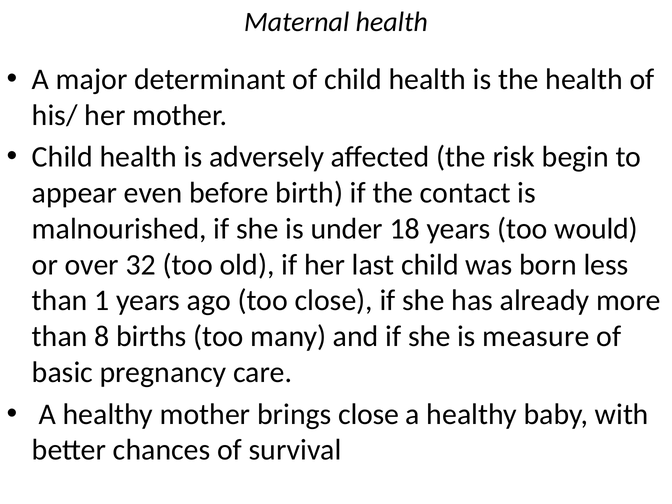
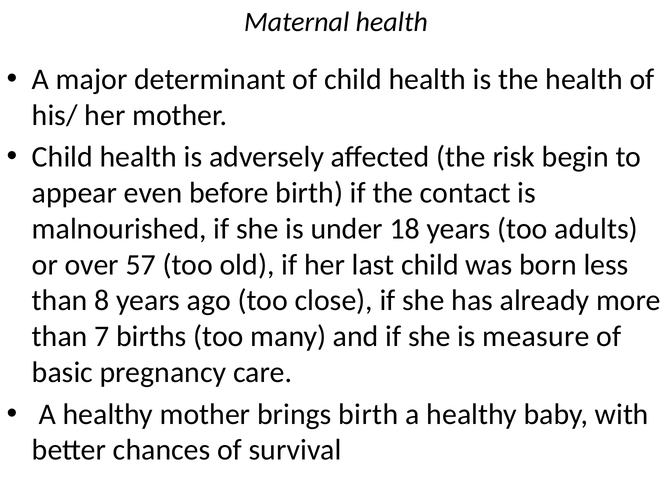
would: would -> adults
32: 32 -> 57
1: 1 -> 8
8: 8 -> 7
brings close: close -> birth
